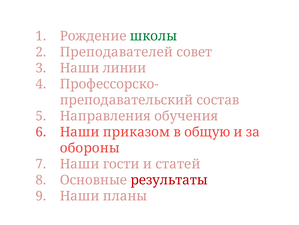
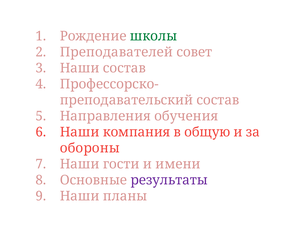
Наши линии: линии -> состав
приказом: приказом -> компания
статей: статей -> имени
результаты colour: red -> purple
